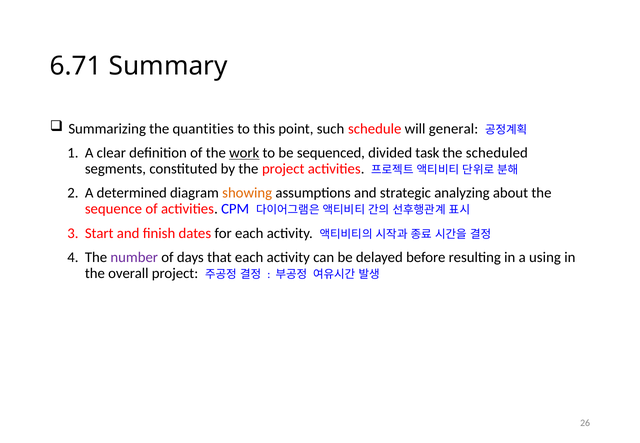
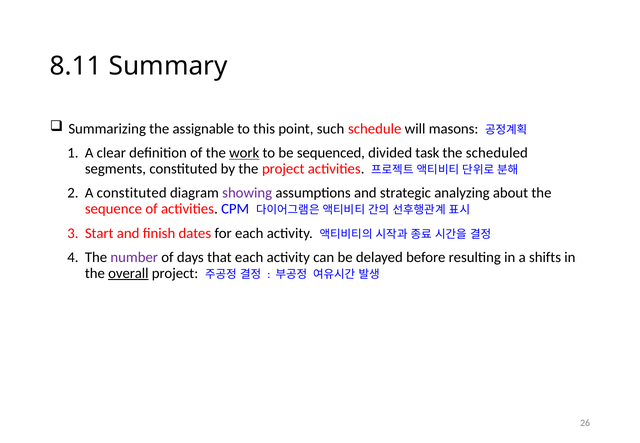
6.71: 6.71 -> 8.11
quantities: quantities -> assignable
general: general -> masons
A determined: determined -> constituted
showing colour: orange -> purple
using: using -> shifts
overall underline: none -> present
